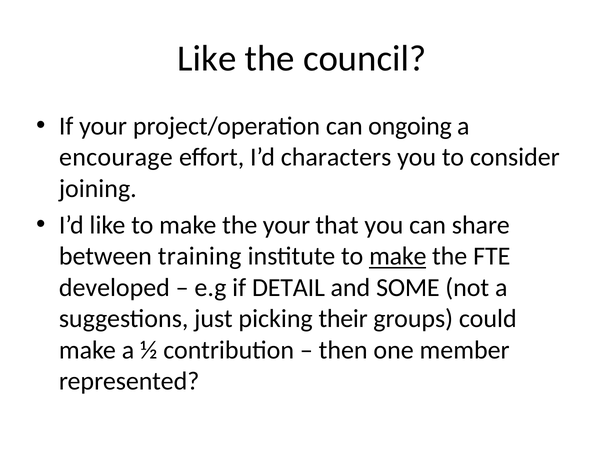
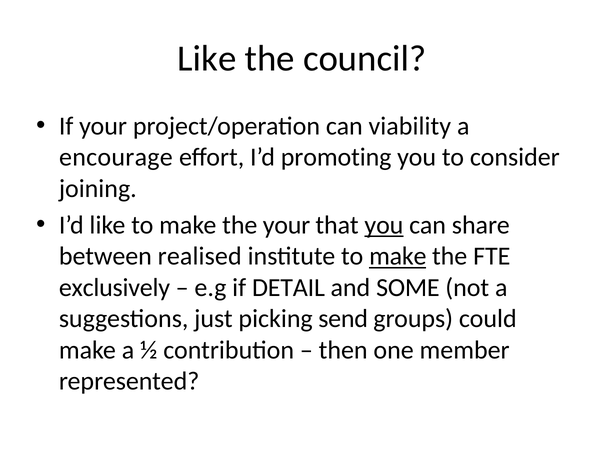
ongoing: ongoing -> viability
characters: characters -> promoting
you at (384, 225) underline: none -> present
training: training -> realised
developed: developed -> exclusively
their: their -> send
